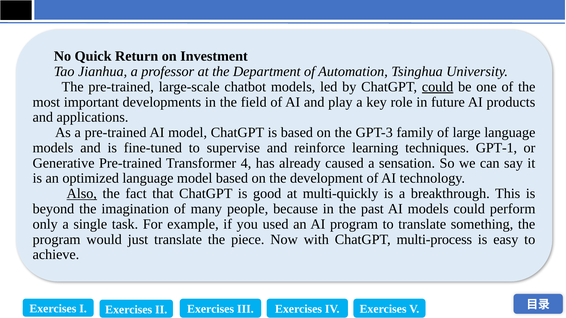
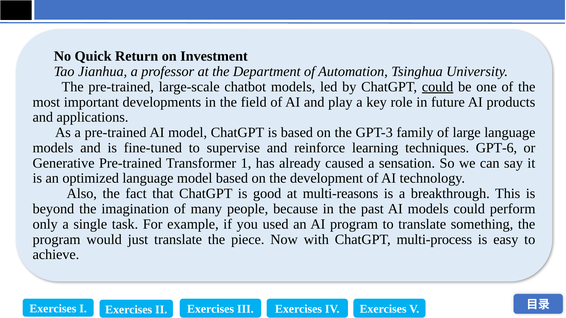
GPT-1: GPT-1 -> GPT-6
4: 4 -> 1
Also underline: present -> none
multi-quickly: multi-quickly -> multi-reasons
